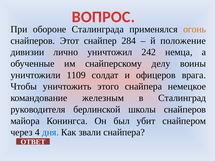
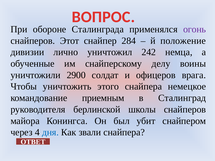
огонь colour: orange -> purple
1109: 1109 -> 2900
железным: железным -> приемным
